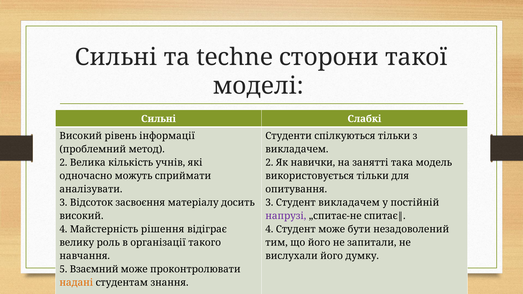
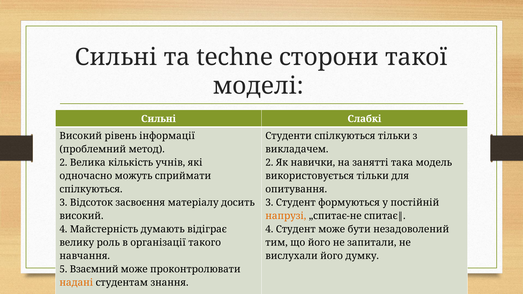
аналізувати at (91, 190): аналізувати -> спілкуються
Студент викладачем: викладачем -> формуються
напрузі colour: purple -> orange
рішення: рішення -> думають
